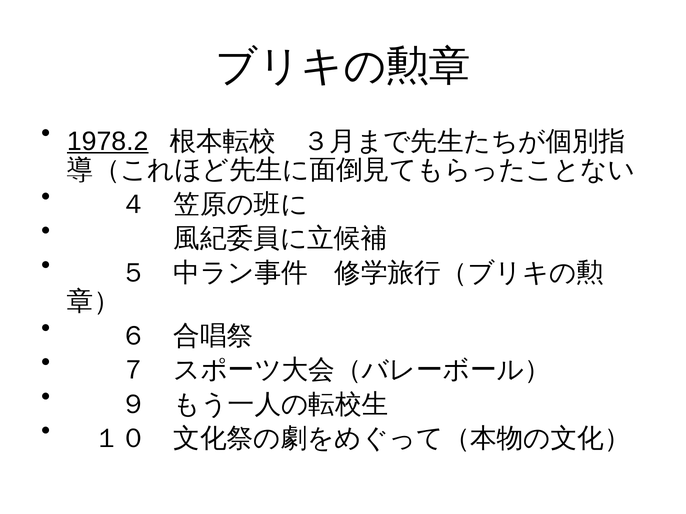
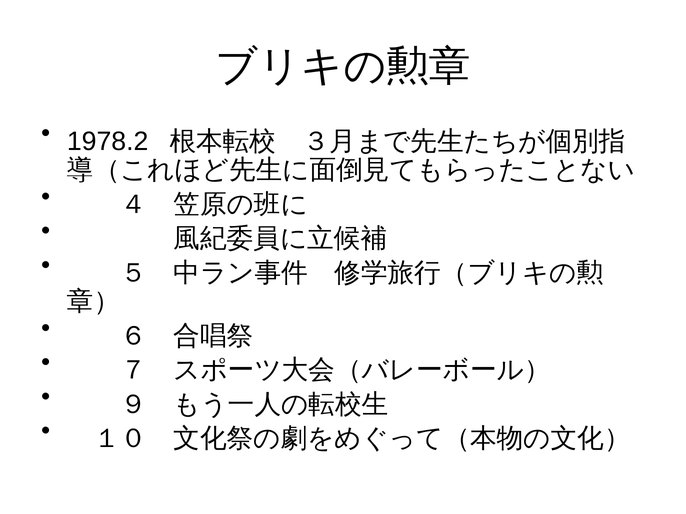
1978.2 underline: present -> none
